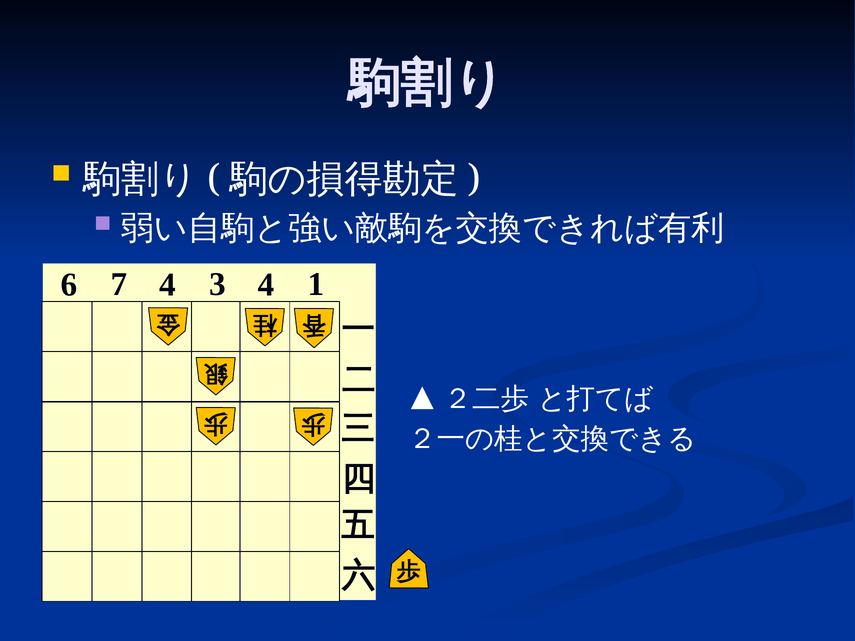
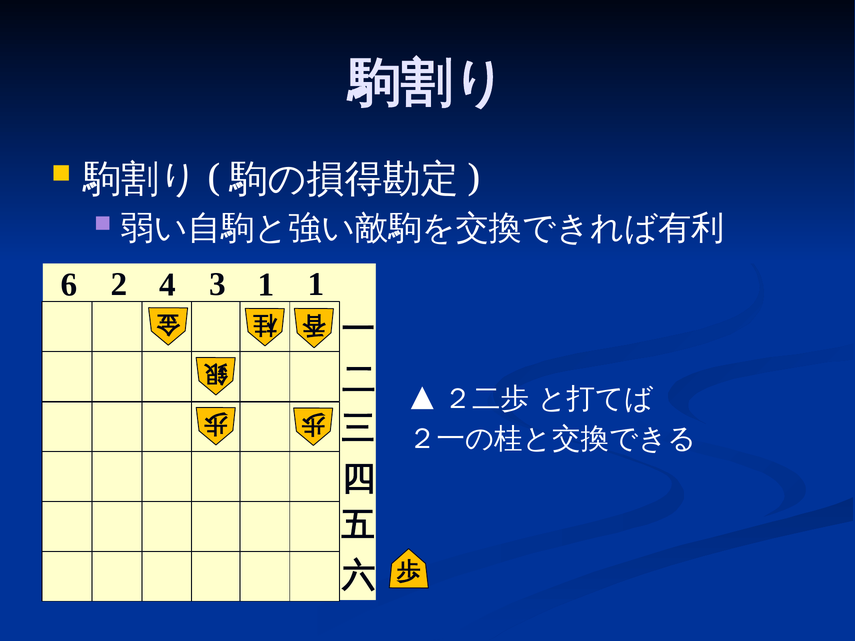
7: 7 -> 2
3 4: 4 -> 1
